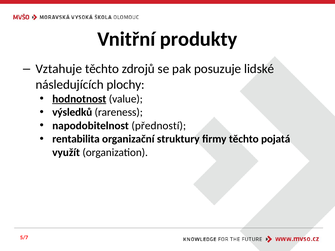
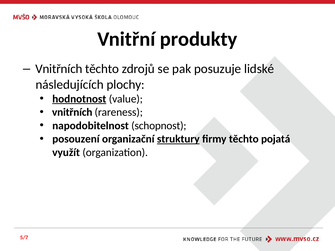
Vztahuje at (59, 69): Vztahuje -> Vnitřních
výsledků at (72, 112): výsledků -> vnitřních
předností: předností -> schopnost
rentabilita: rentabilita -> posouzení
struktury underline: none -> present
